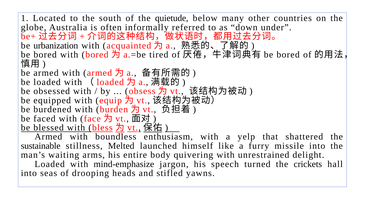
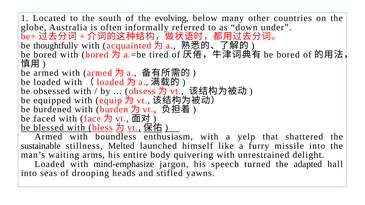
quietude: quietude -> evolving
urbanization: urbanization -> thoughtfully
crickets: crickets -> adapted
